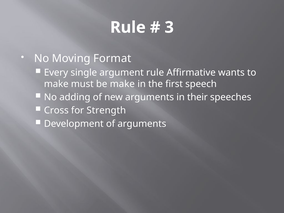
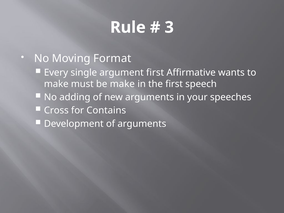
argument rule: rule -> first
their: their -> your
Strength: Strength -> Contains
